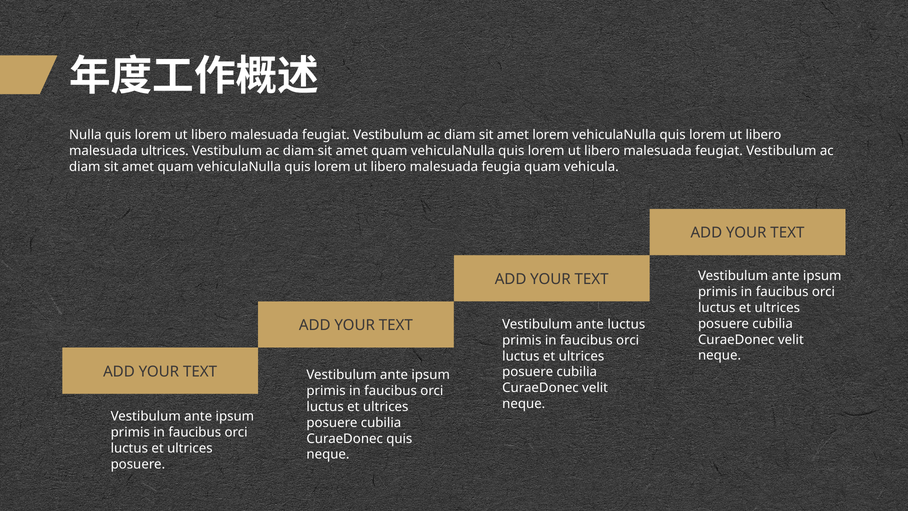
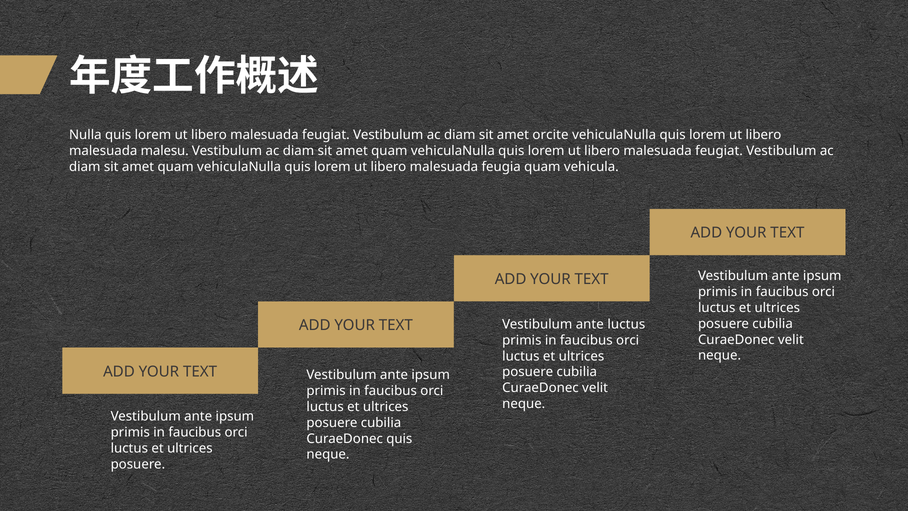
amet lorem: lorem -> orcite
malesuada ultrices: ultrices -> malesu
